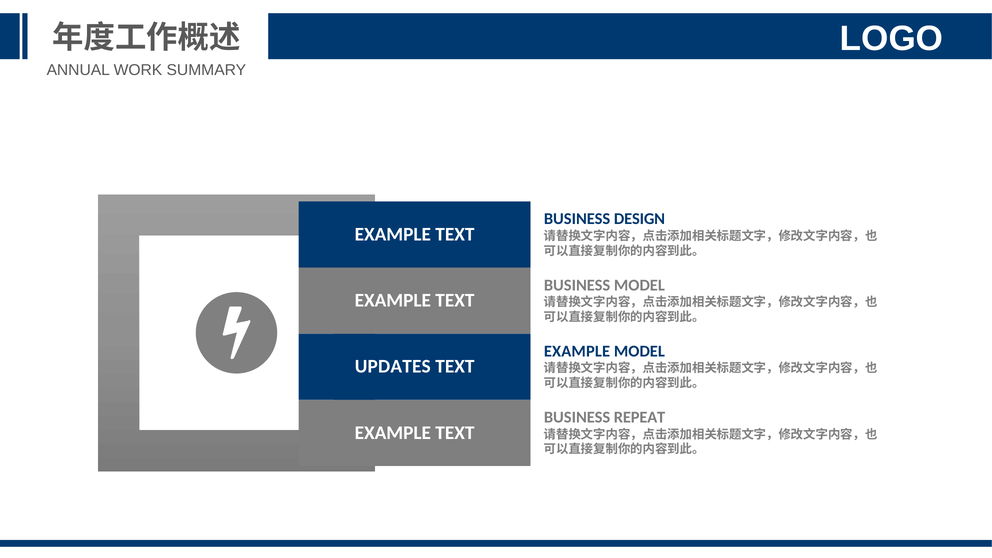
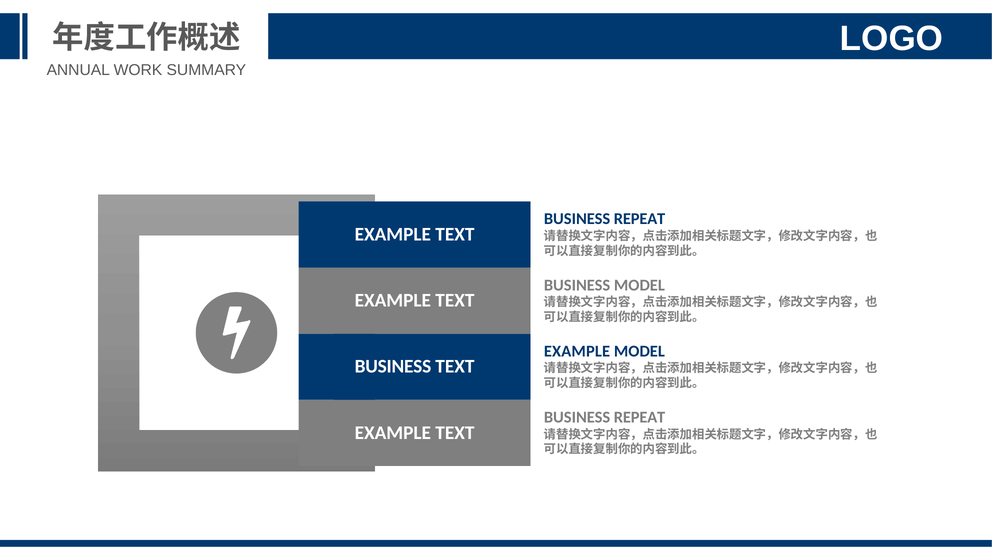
DESIGN at (640, 219): DESIGN -> REPEAT
UPDATES at (393, 367): UPDATES -> BUSINESS
